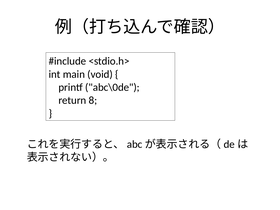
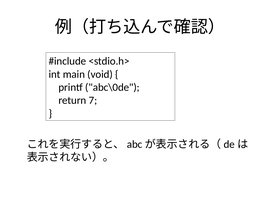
8: 8 -> 7
